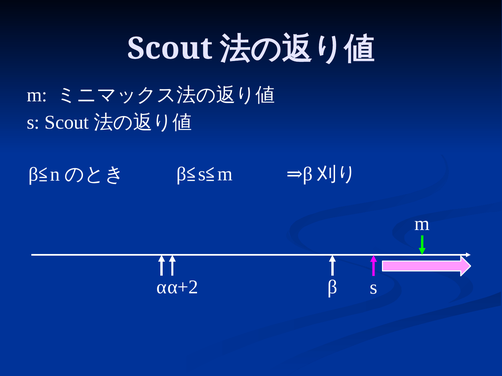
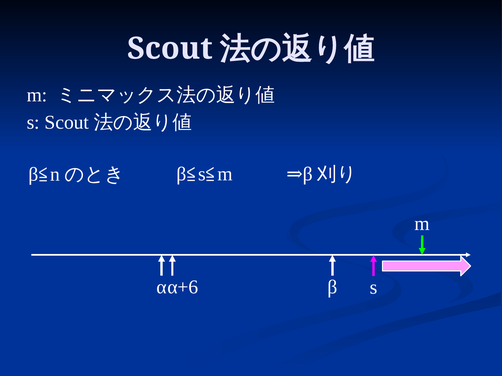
α+2: α+2 -> α+6
